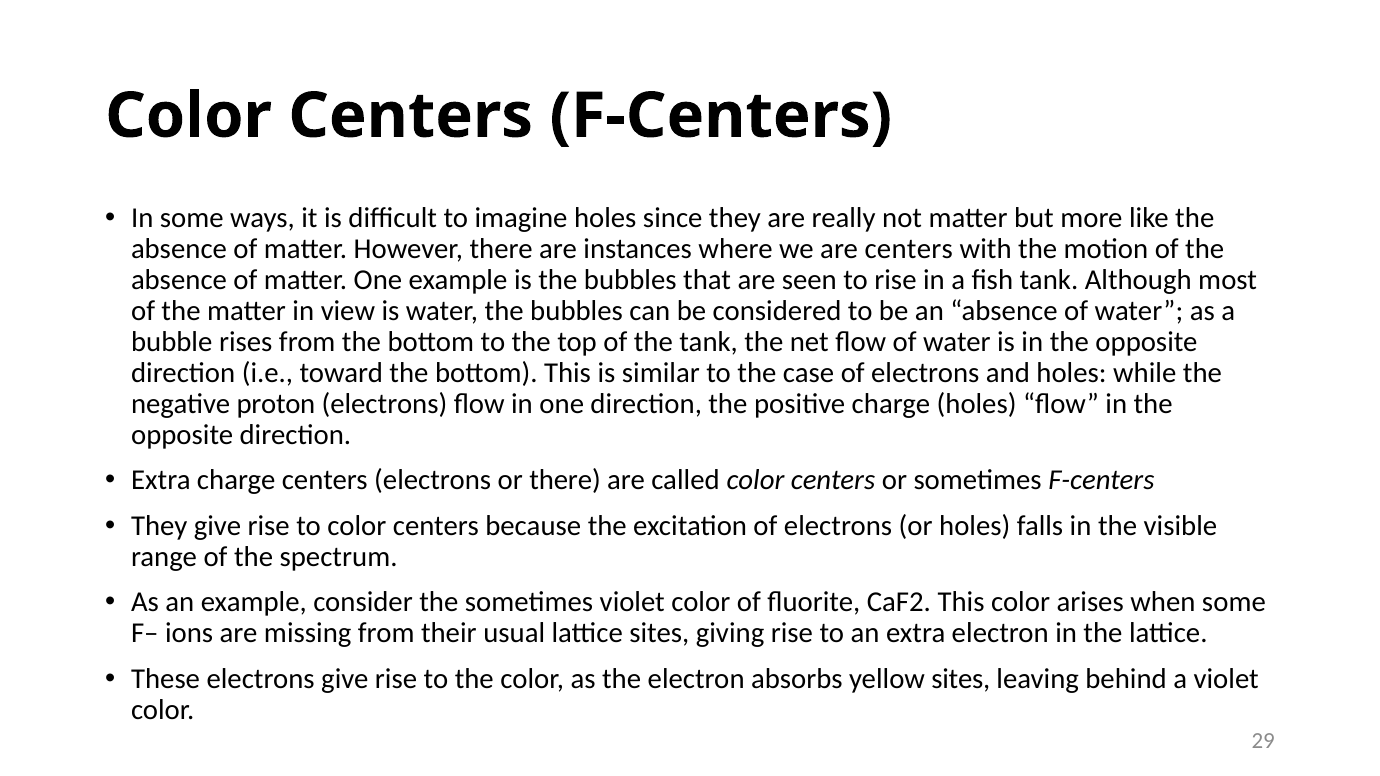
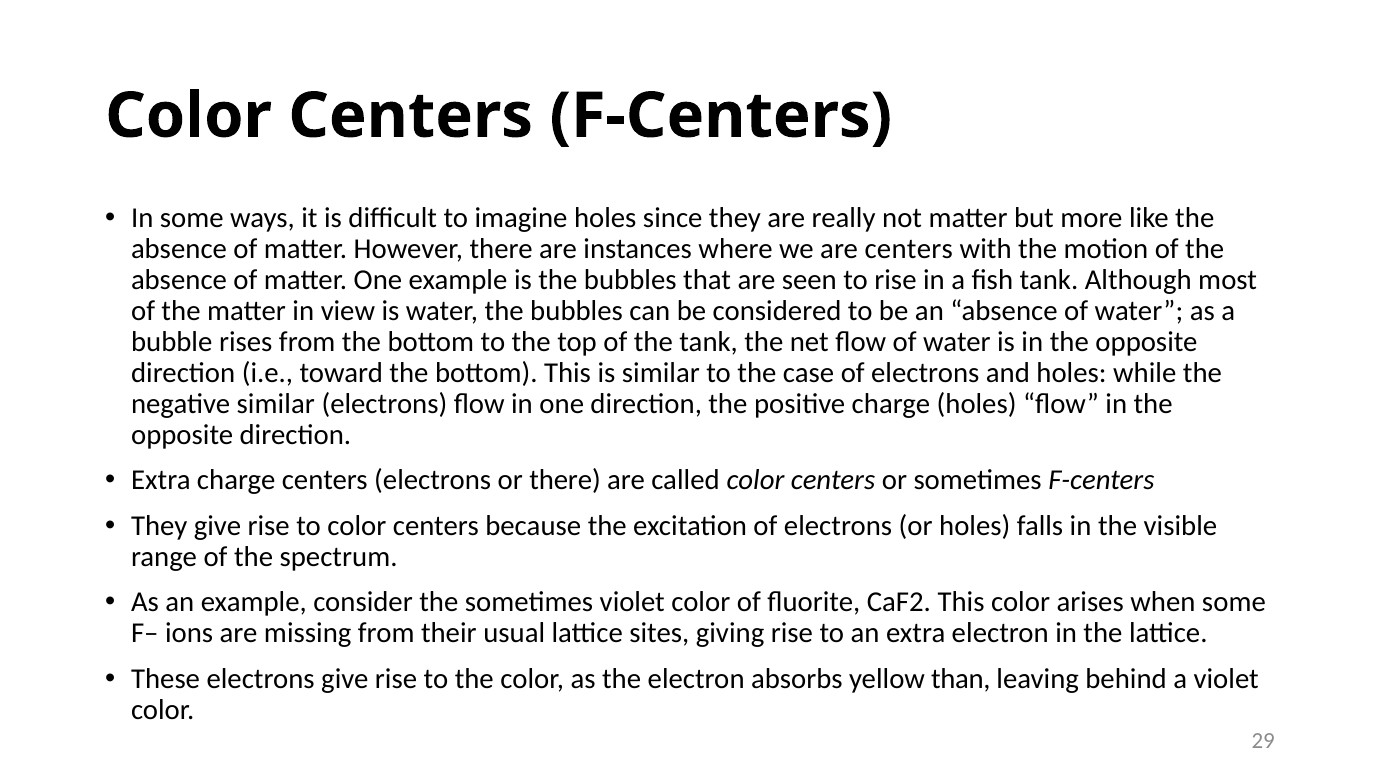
negative proton: proton -> similar
yellow sites: sites -> than
